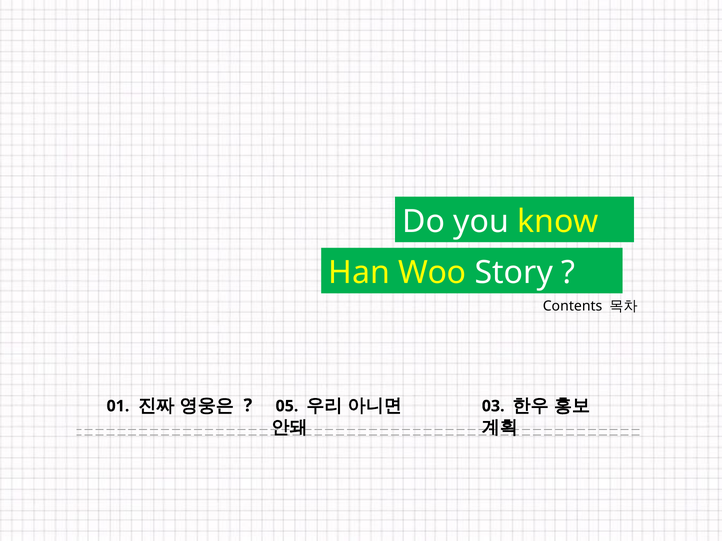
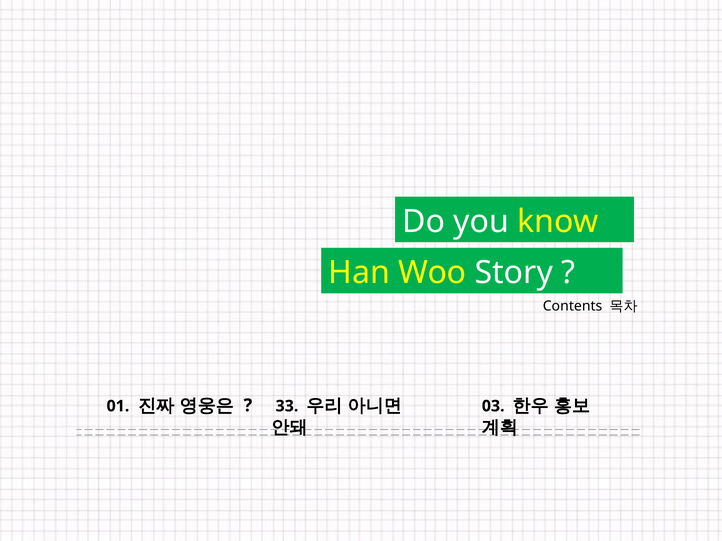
05: 05 -> 33
